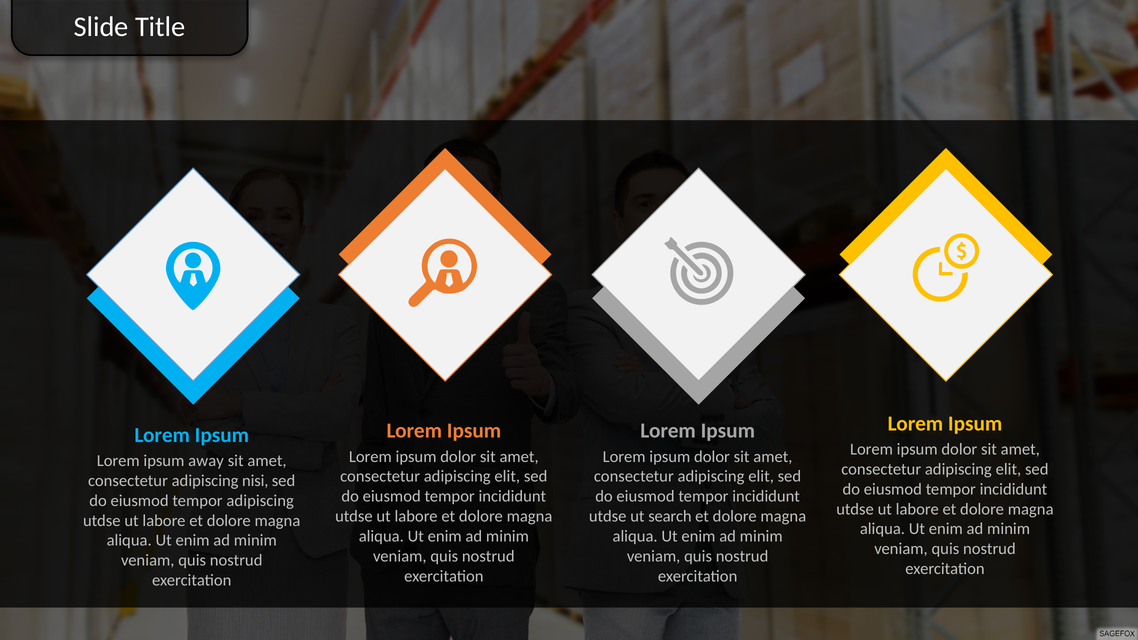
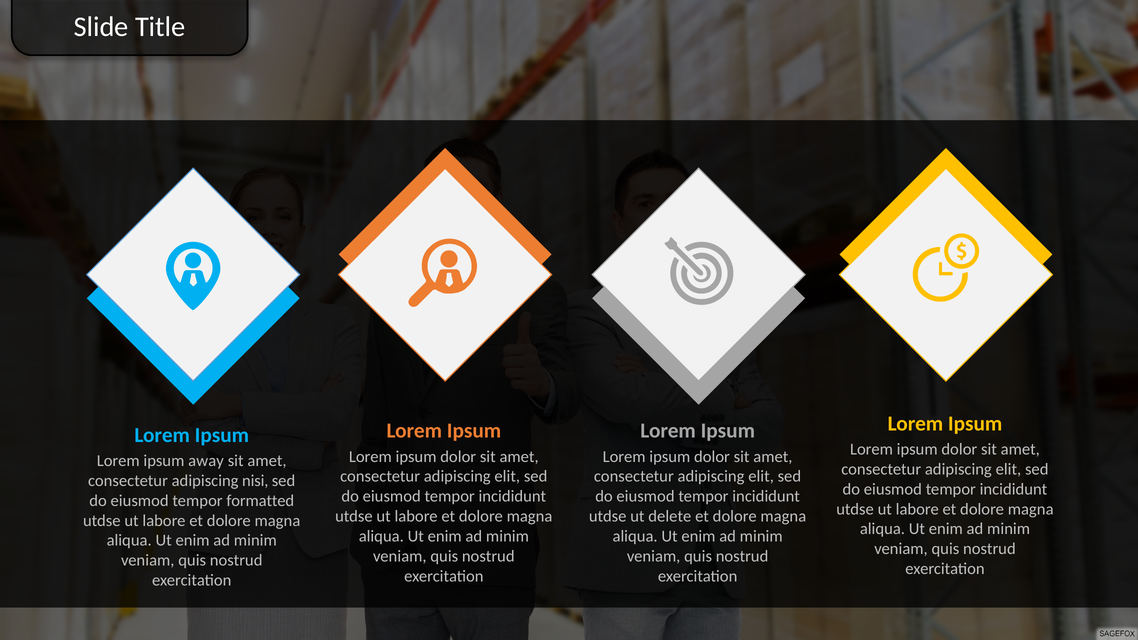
tempor adipiscing: adipiscing -> formatted
search: search -> delete
